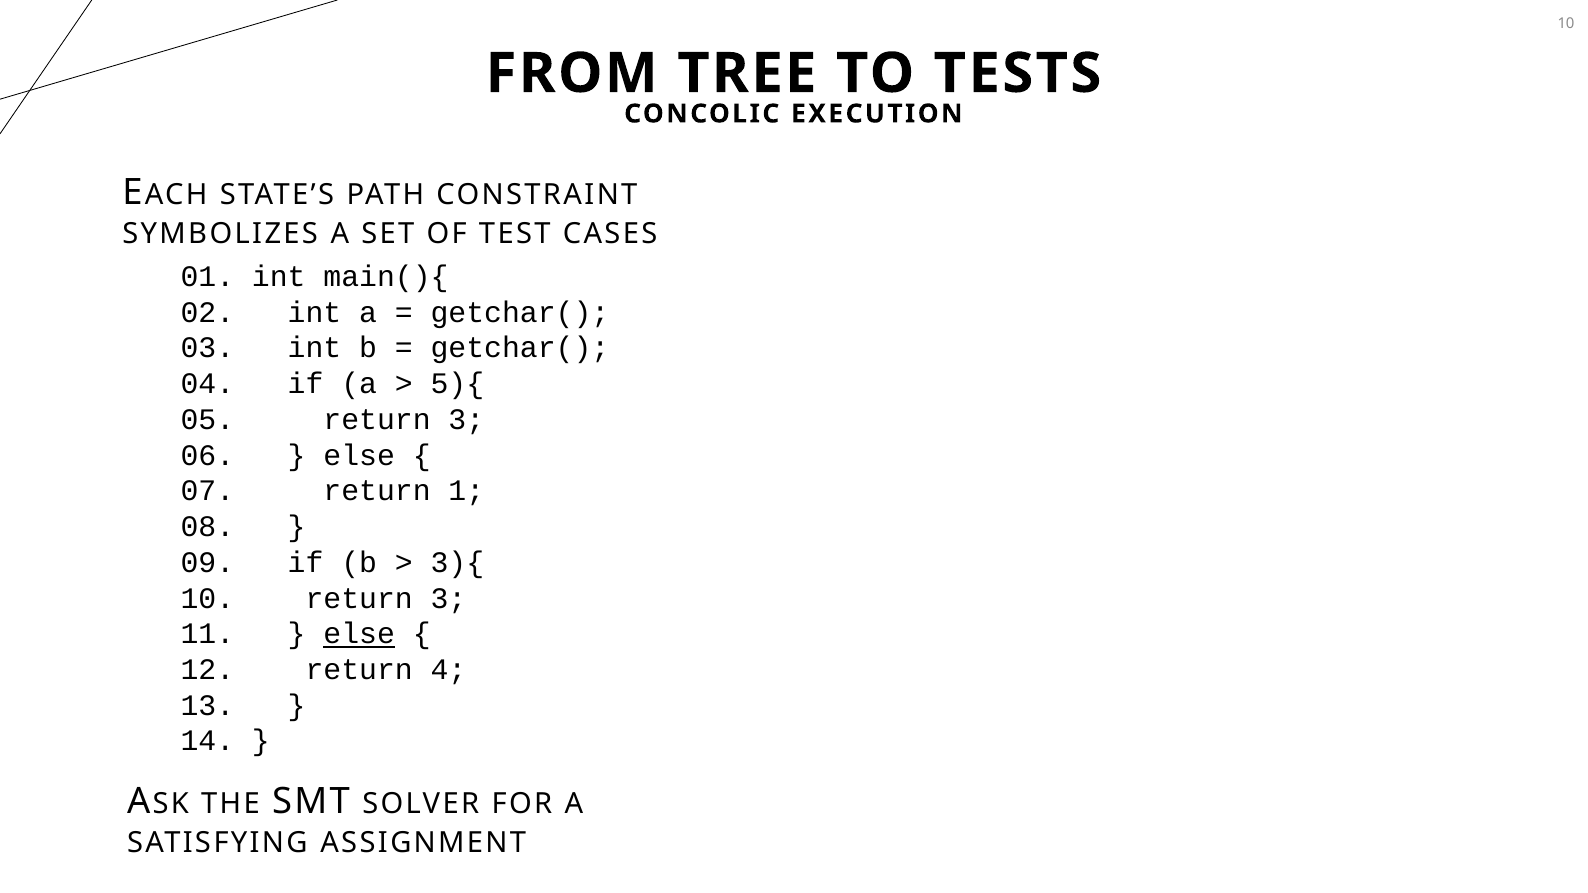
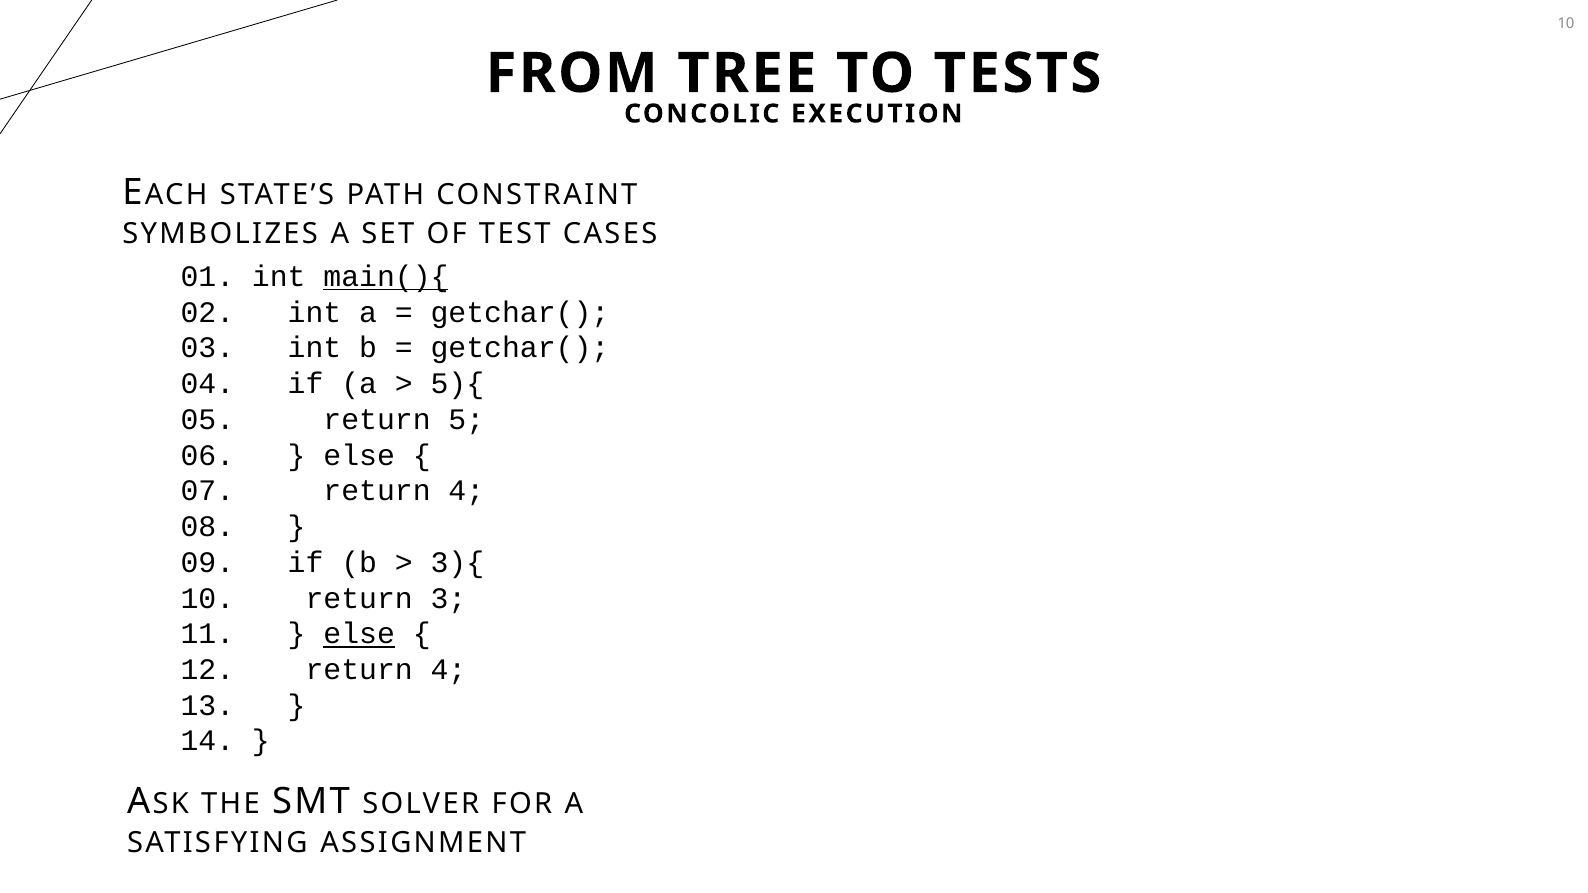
main(){ underline: none -> present
05 return 3: 3 -> 5
07 return 1: 1 -> 4
